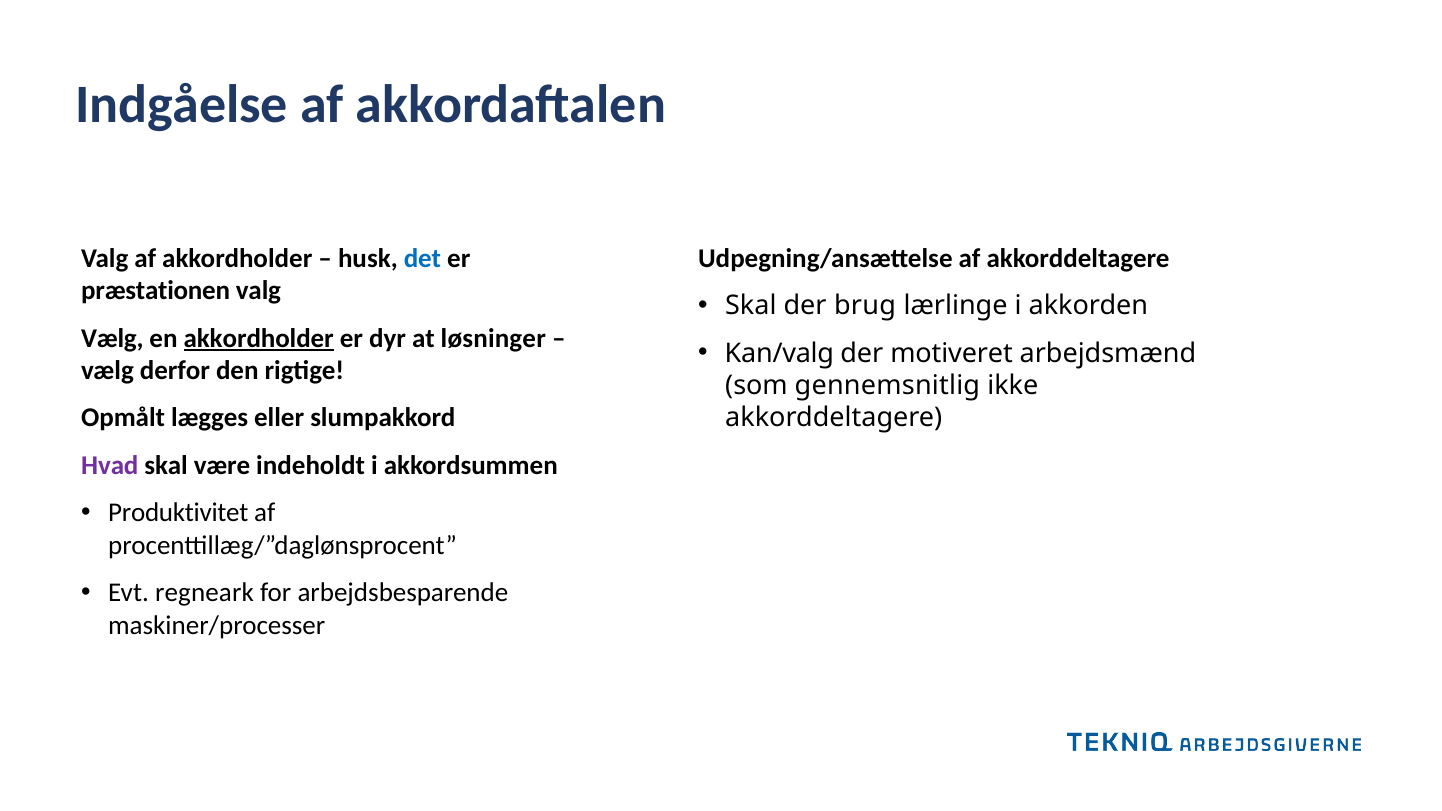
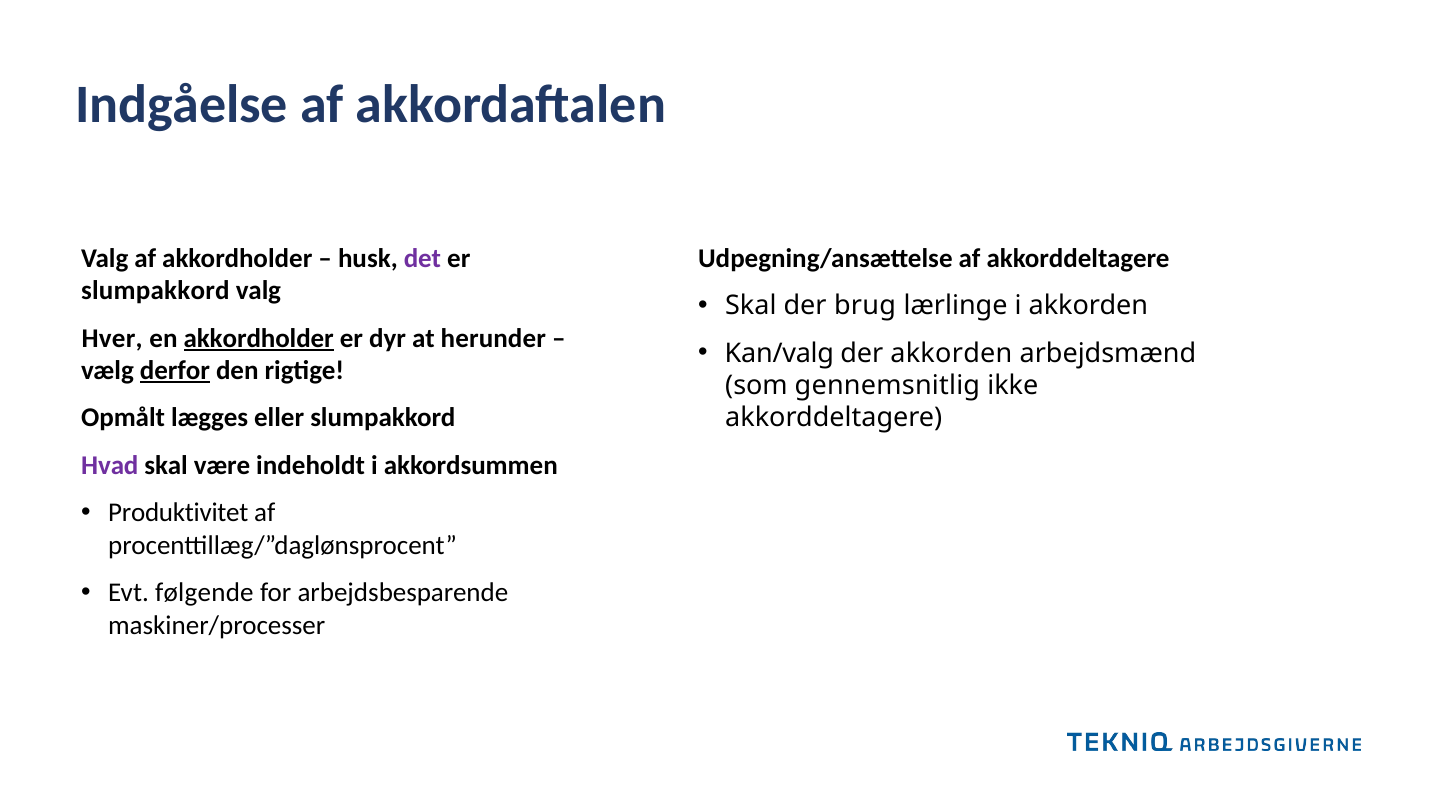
det colour: blue -> purple
præstationen at (156, 291): præstationen -> slumpakkord
Vælg at (112, 338): Vælg -> Hver
løsninger: løsninger -> herunder
der motiveret: motiveret -> akkorden
derfor underline: none -> present
regneark: regneark -> følgende
